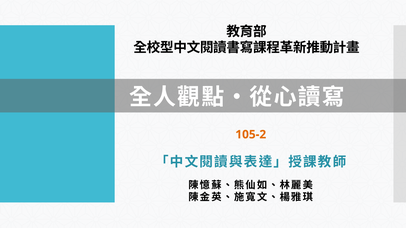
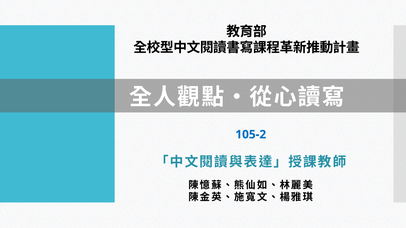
105-2 colour: orange -> blue
